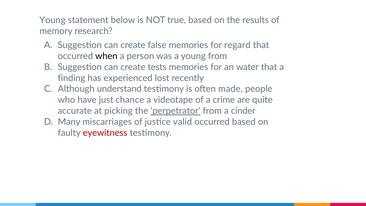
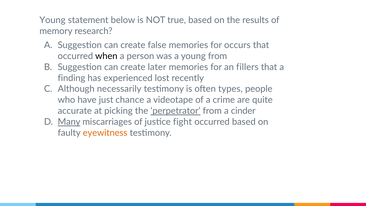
regard: regard -> occurs
tests: tests -> later
water: water -> fillers
understand: understand -> necessarily
made: made -> types
Many underline: none -> present
valid: valid -> fight
eyewitness colour: red -> orange
